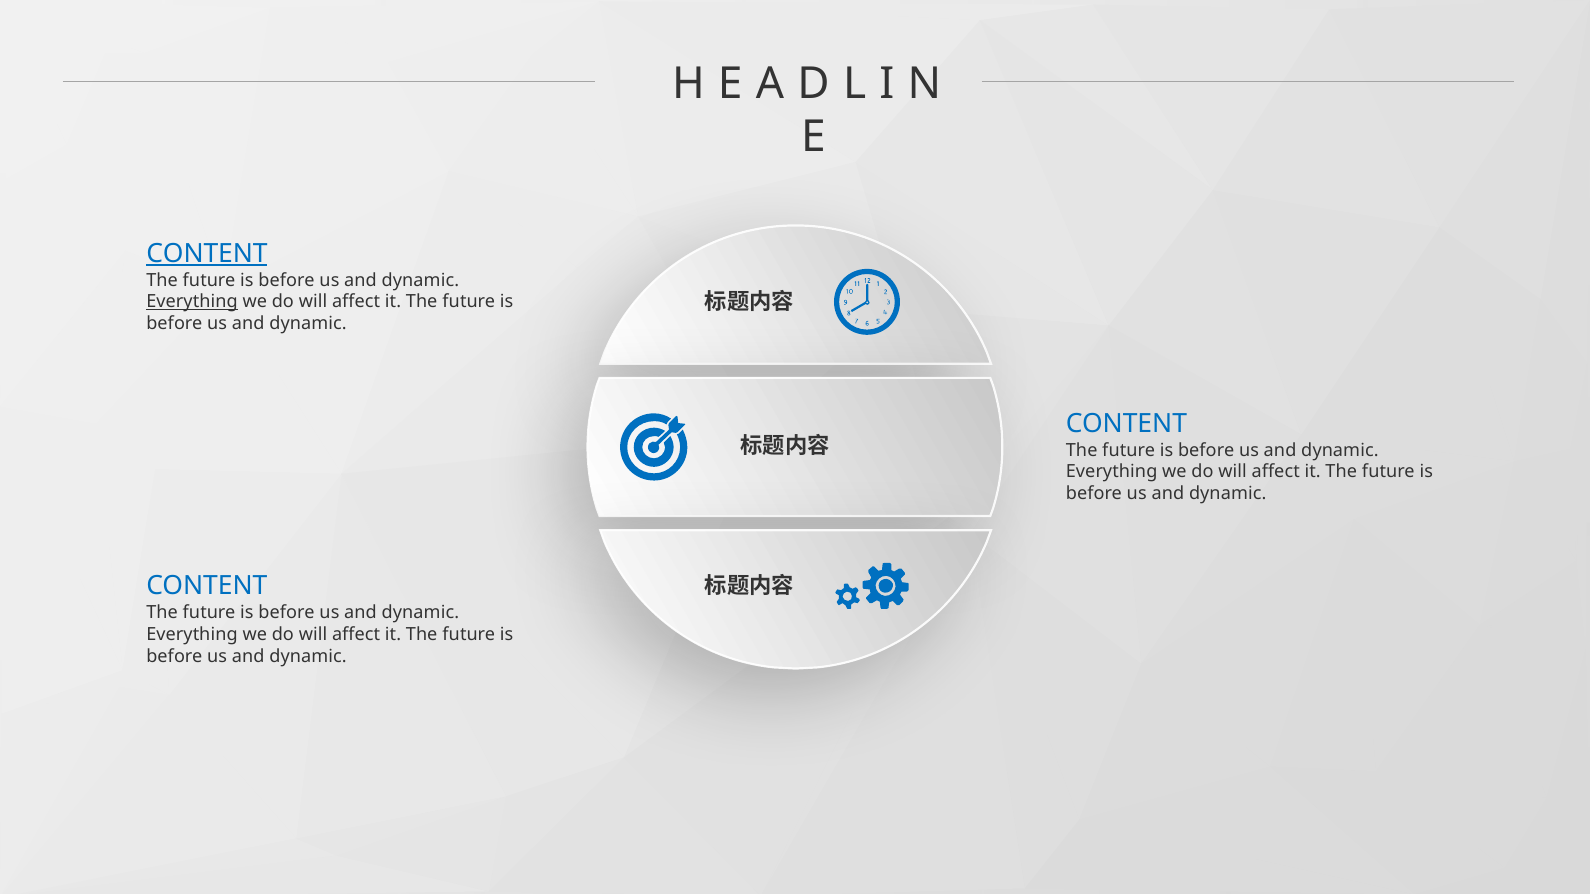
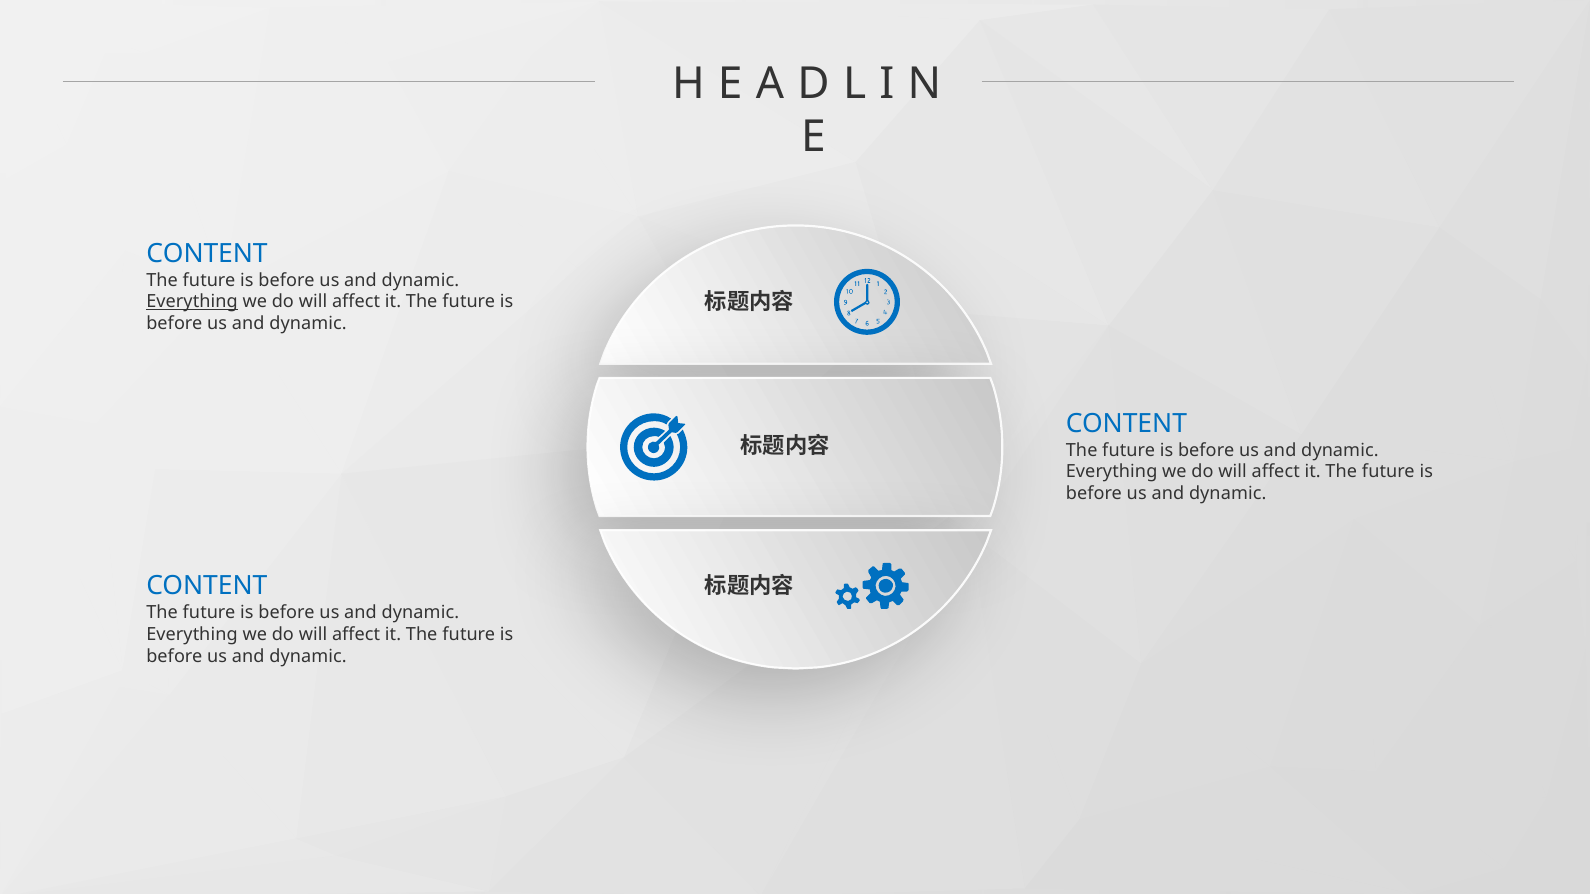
CONTENT at (207, 254) underline: present -> none
